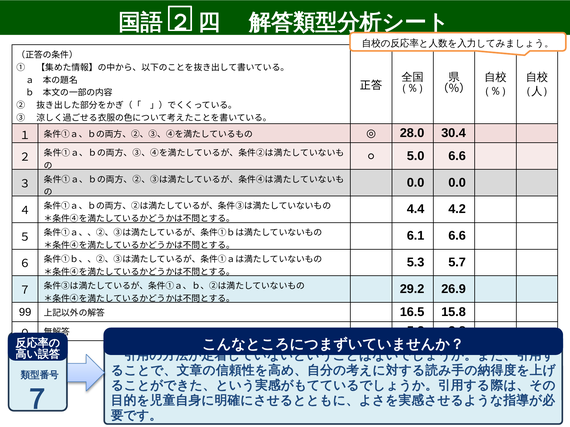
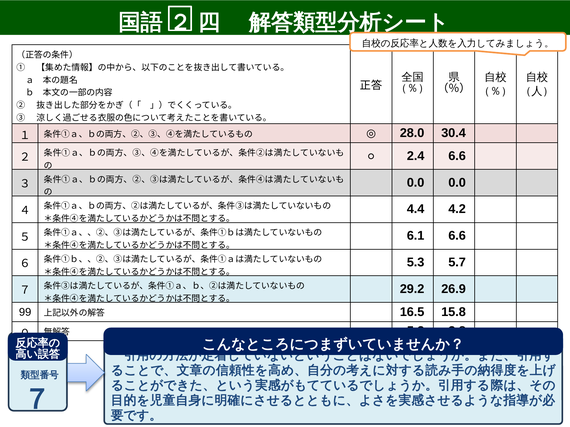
5.0: 5.0 -> 2.4
